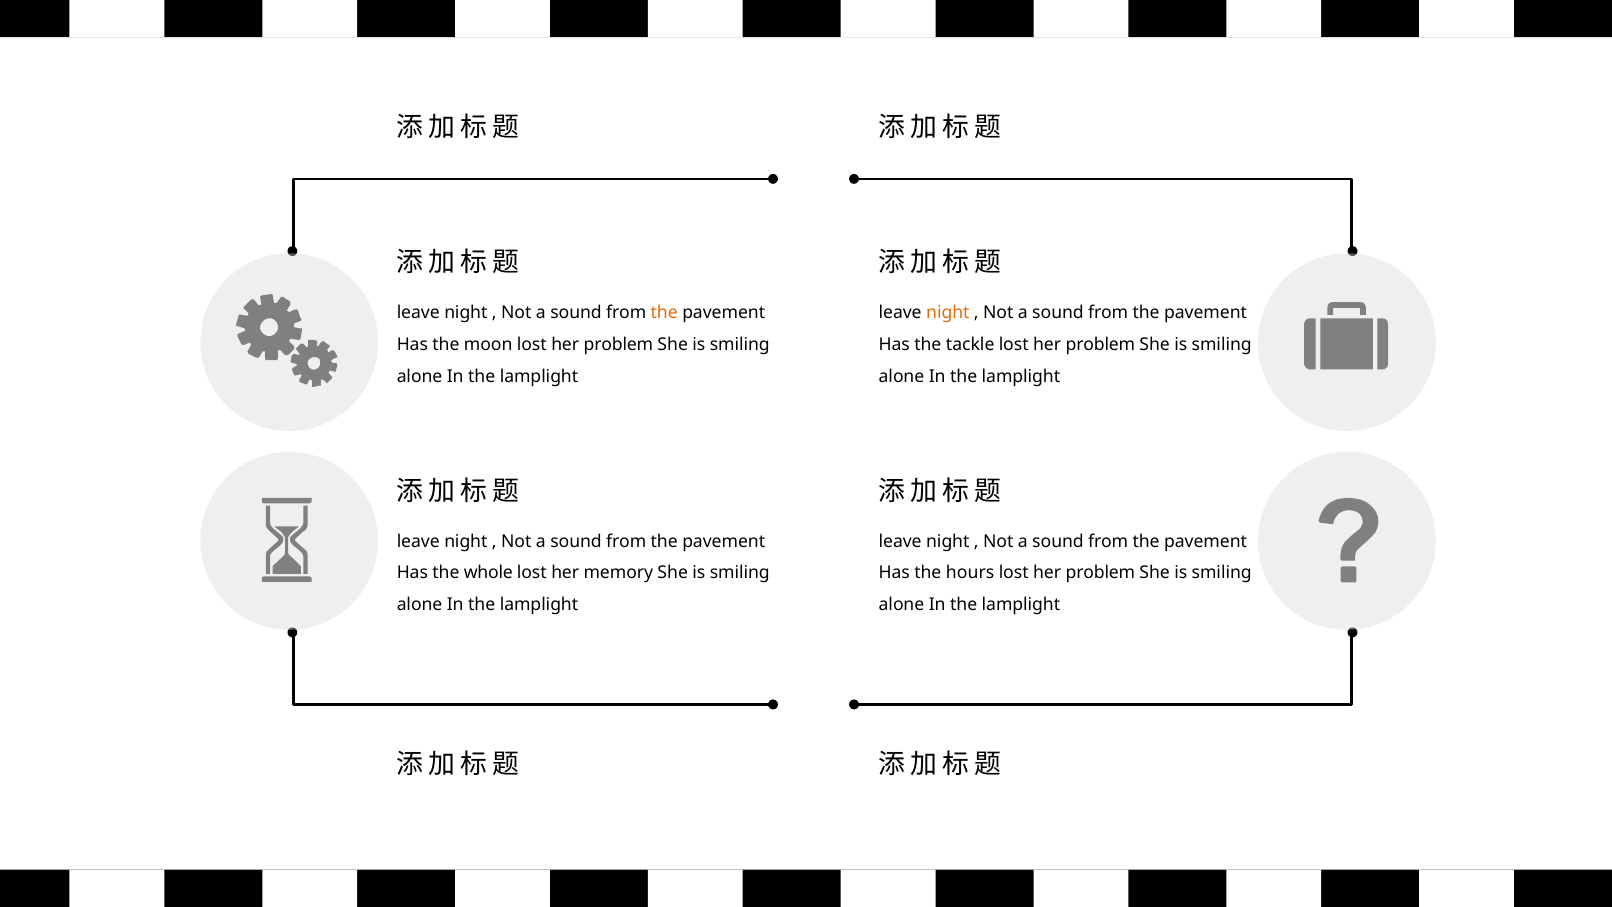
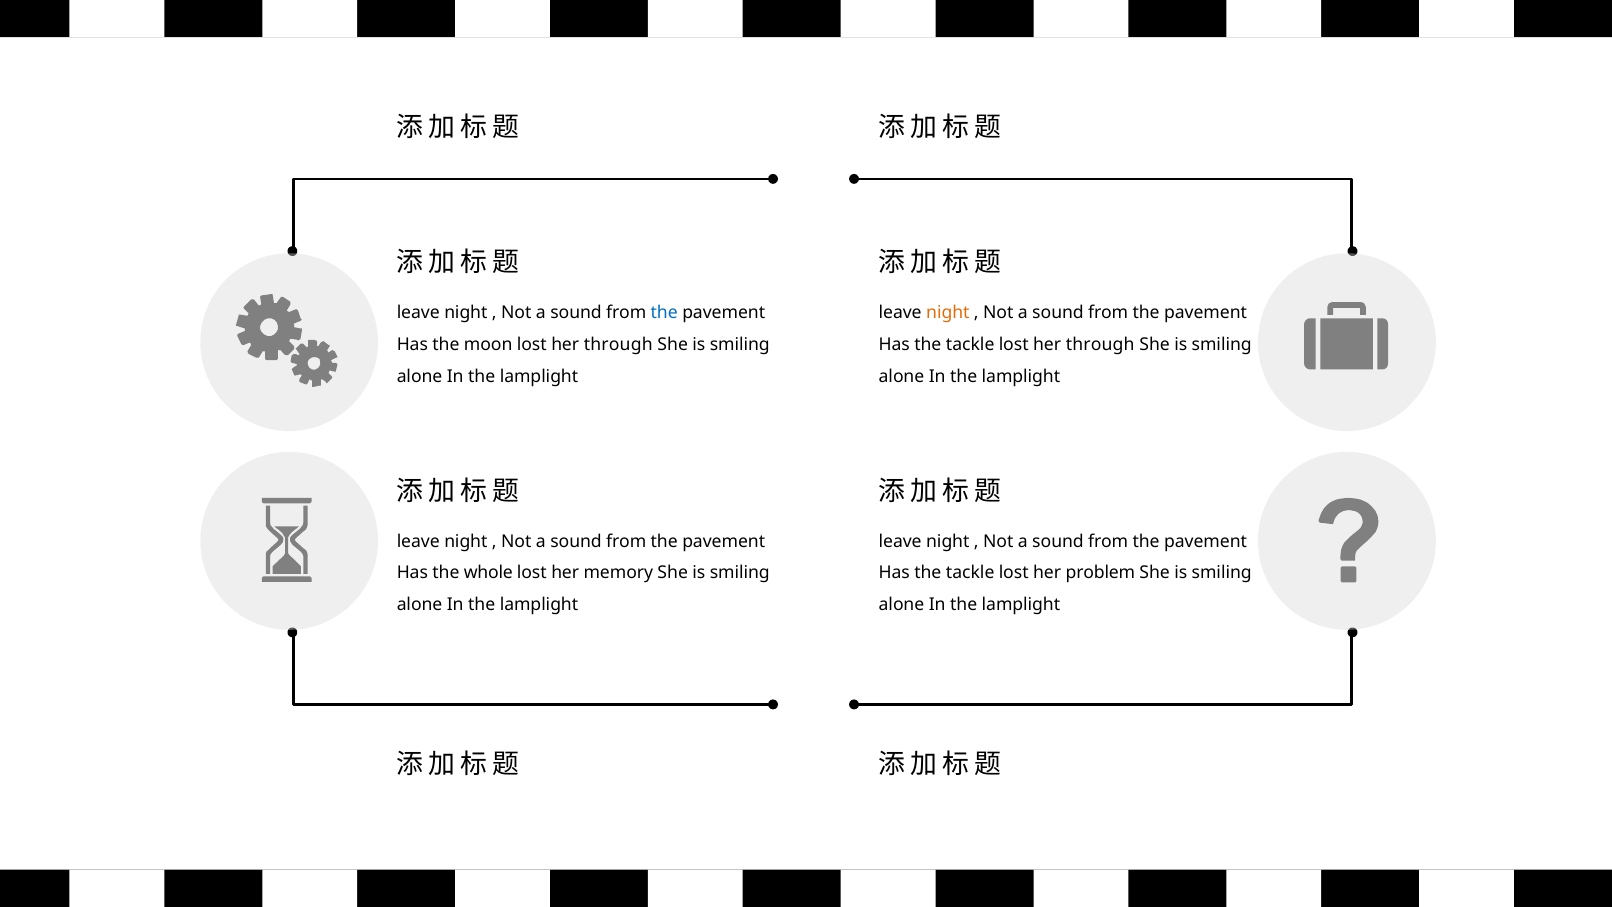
the at (664, 313) colour: orange -> blue
moon lost her problem: problem -> through
problem at (1100, 345): problem -> through
hours at (970, 573): hours -> tackle
